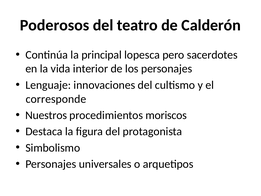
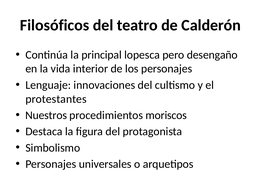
Poderosos: Poderosos -> Filosóficos
sacerdotes: sacerdotes -> desengaño
corresponde: corresponde -> protestantes
